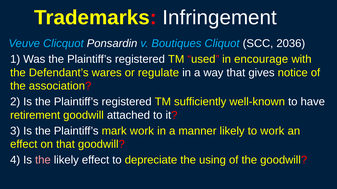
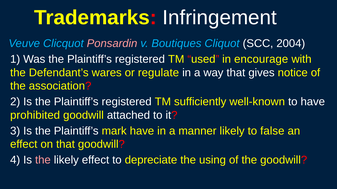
Ponsardin colour: white -> pink
2036: 2036 -> 2004
retirement: retirement -> prohibited
mark work: work -> have
to work: work -> false
